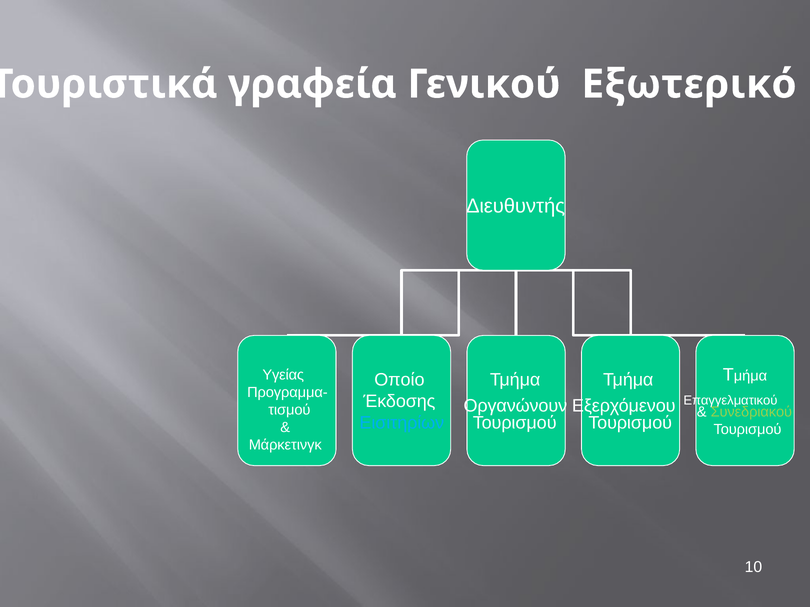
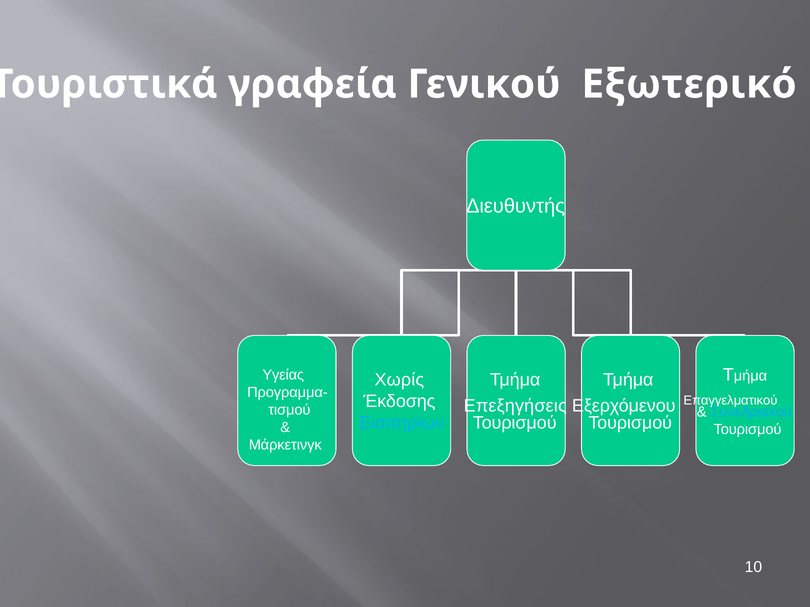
Οποίο: Οποίο -> Χωρίς
Οργανώνουν: Οργανώνουν -> Επεξηγήσεις
Συνεδριακού colour: light green -> light blue
